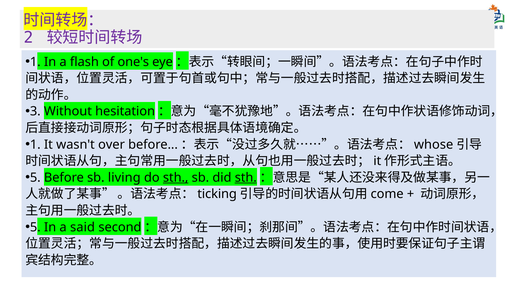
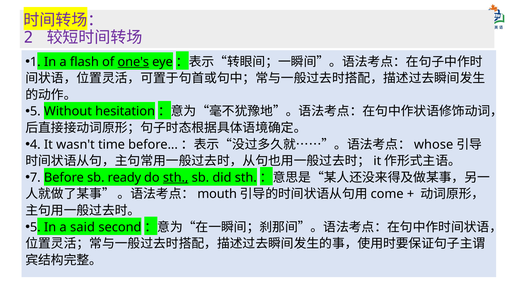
one's underline: none -> present
3 at (35, 112): 3 -> 5
1 at (35, 145): 1 -> 4
over: over -> time
5 at (35, 178): 5 -> 7
living: living -> ready
sth at (246, 178) underline: present -> none
ticking: ticking -> mouth
